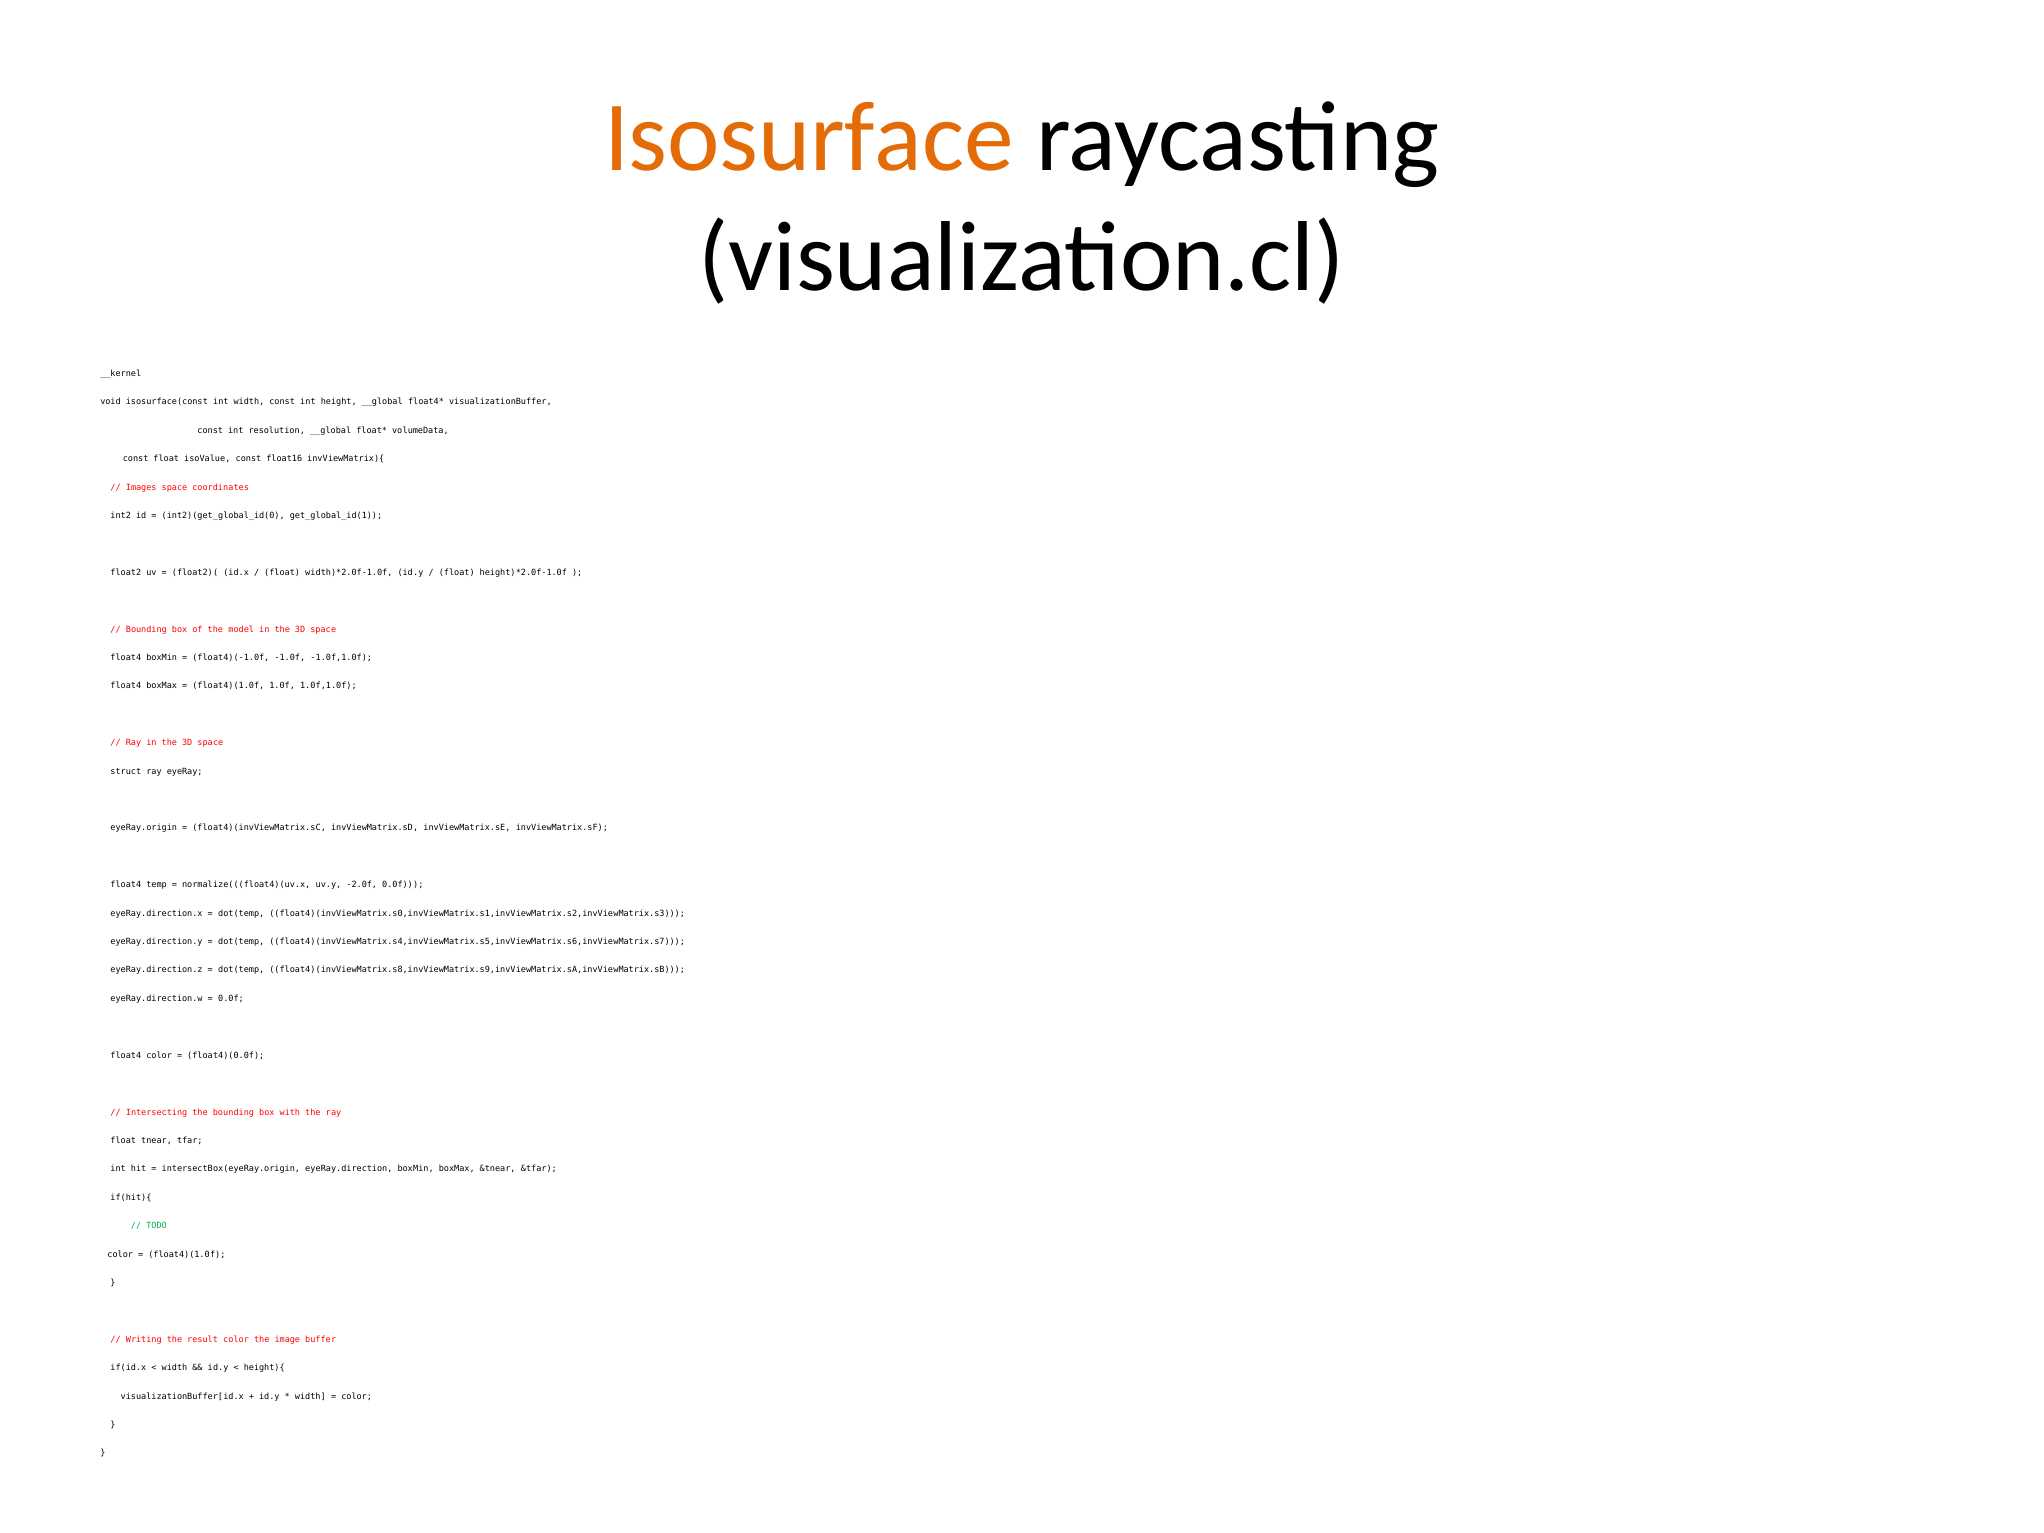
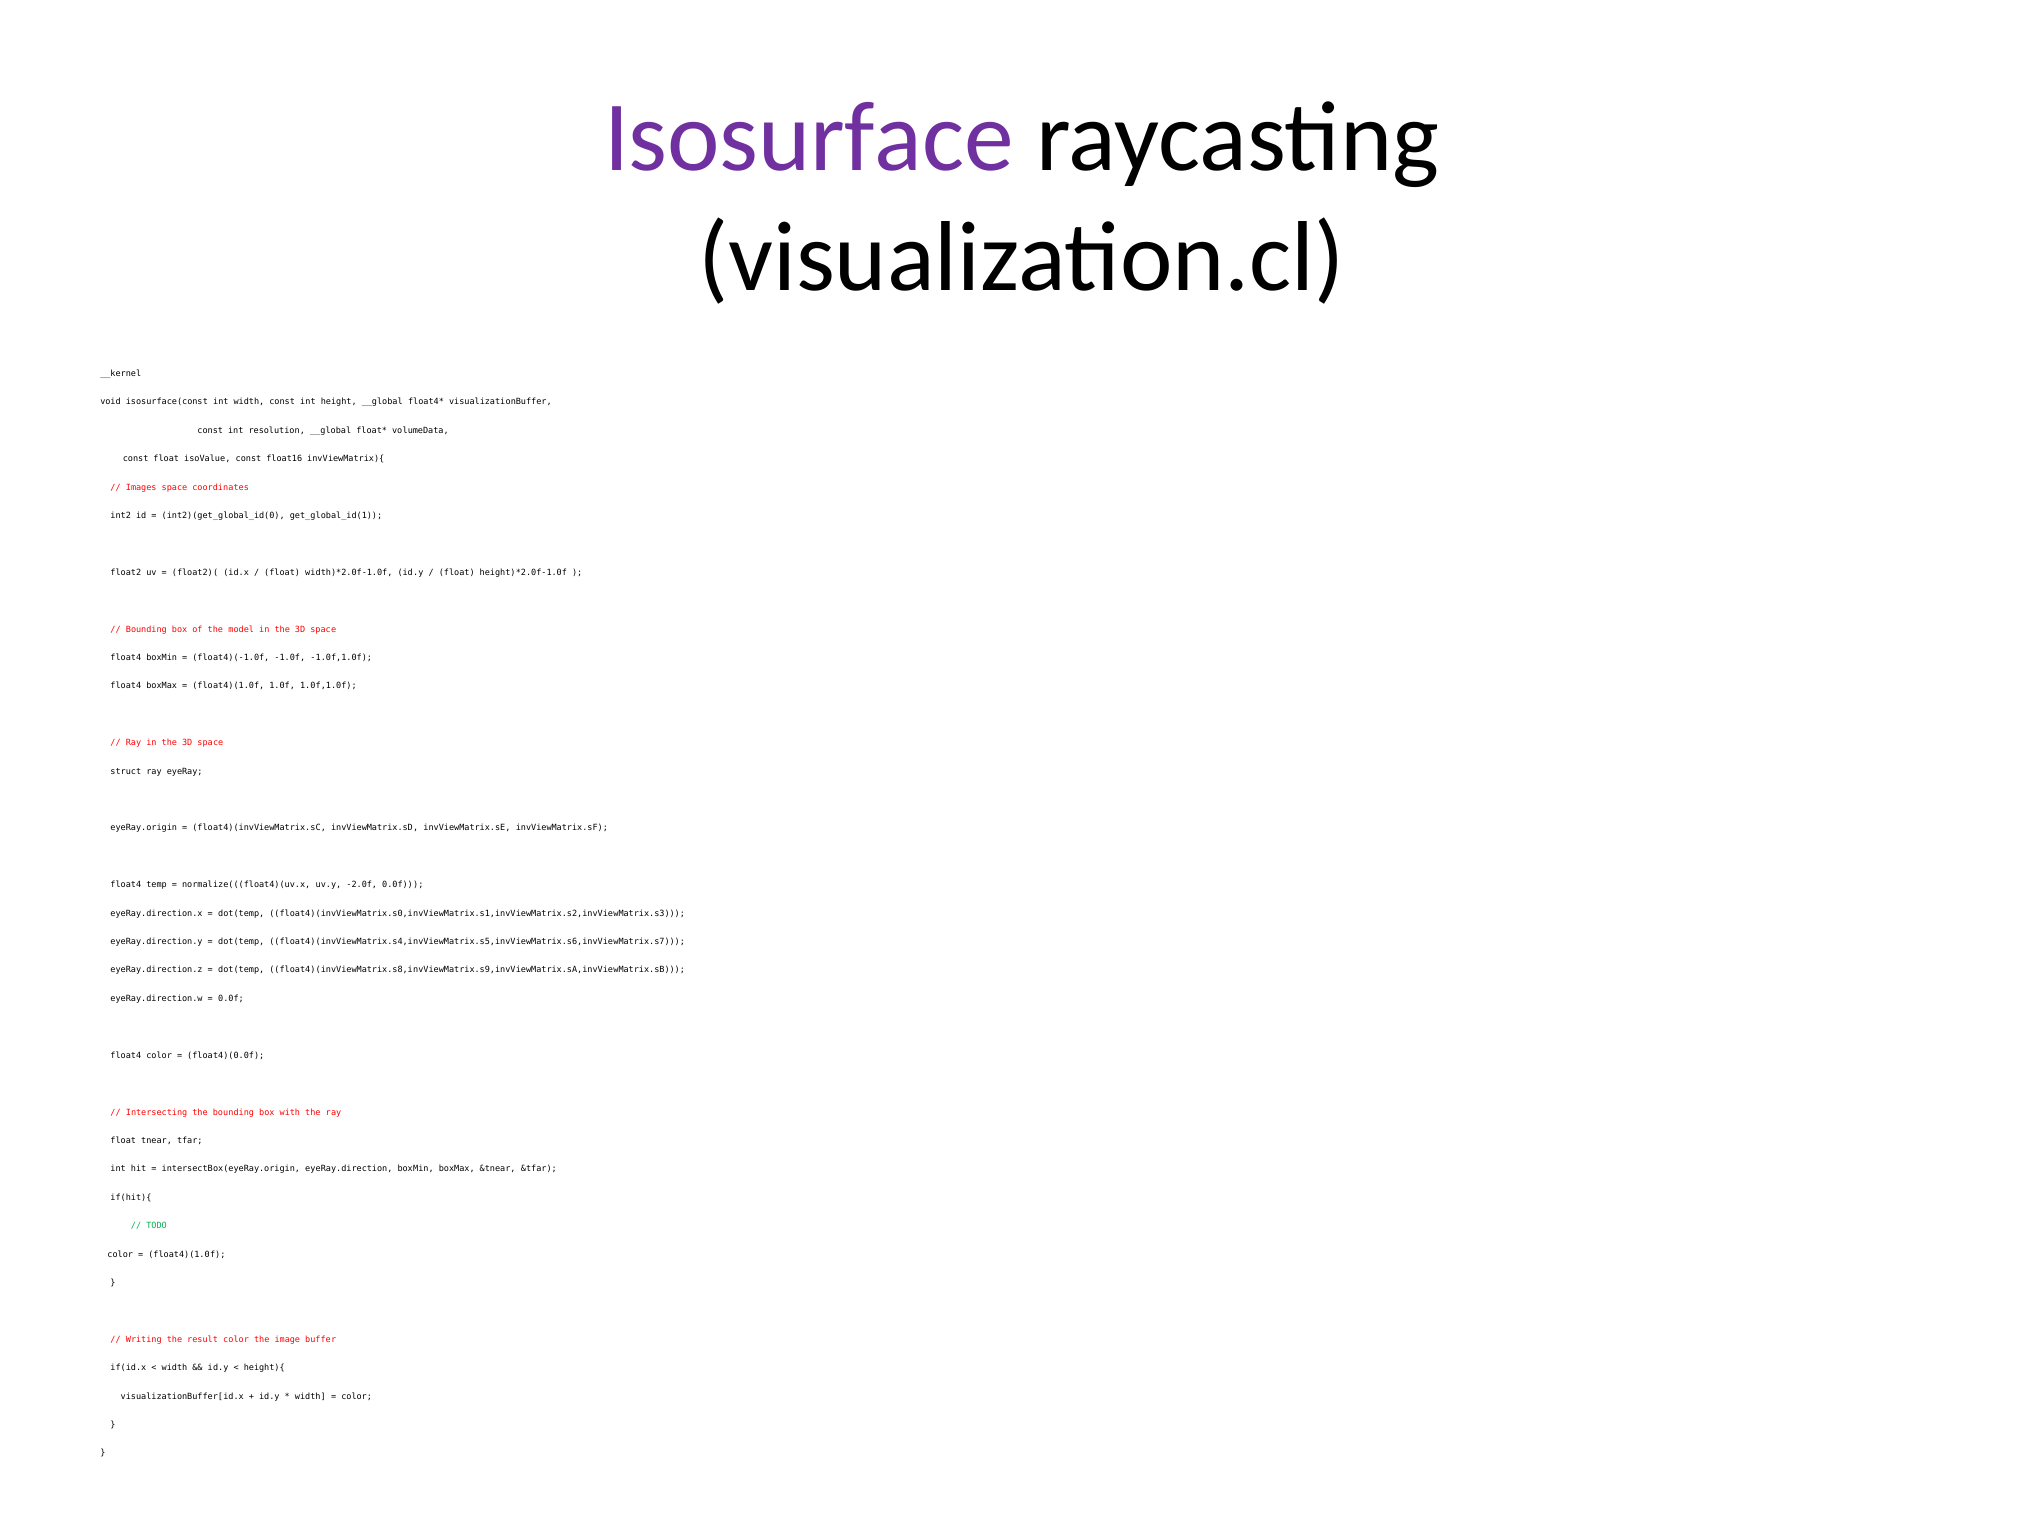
Isosurface colour: orange -> purple
